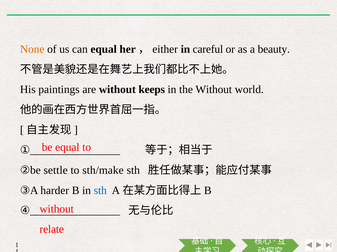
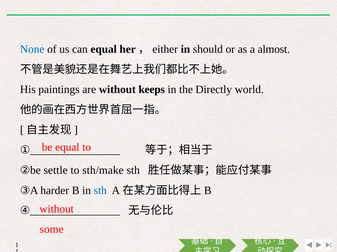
None colour: orange -> blue
careful: careful -> should
beauty: beauty -> almost
the Without: Without -> Directly
relate: relate -> some
